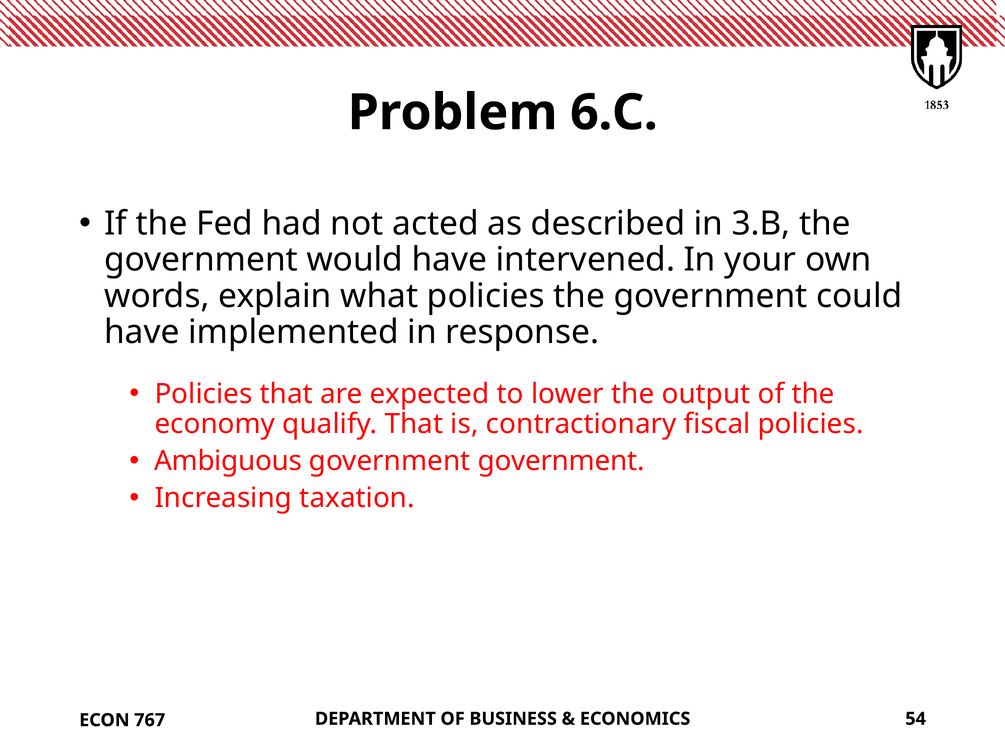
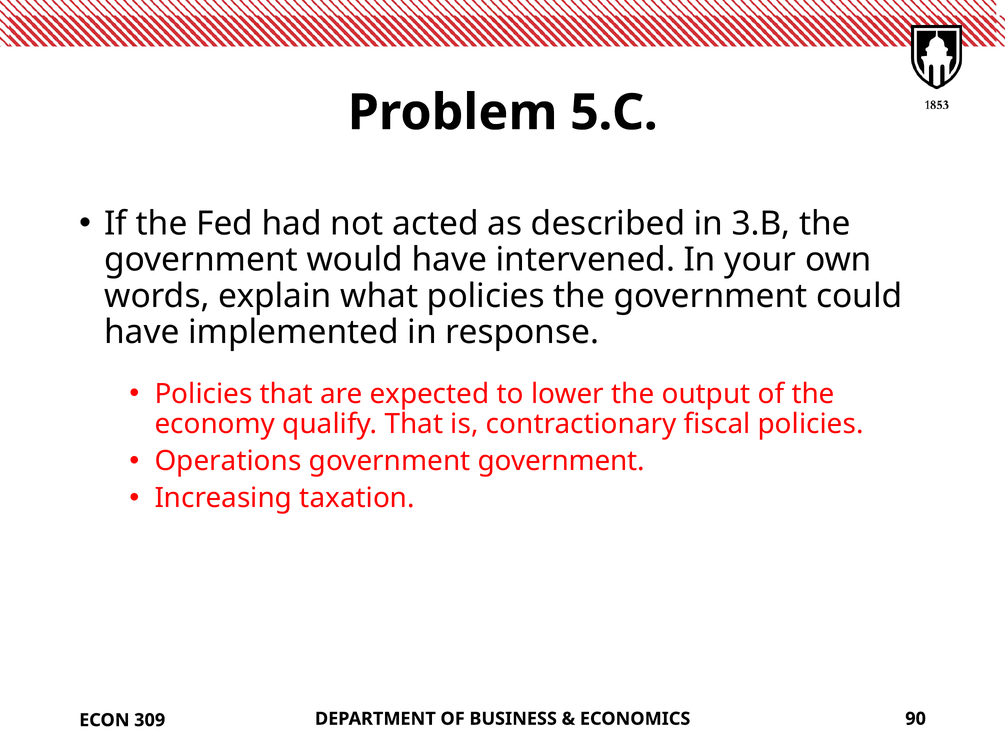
6.C: 6.C -> 5.C
Ambiguous: Ambiguous -> Operations
54: 54 -> 90
767: 767 -> 309
